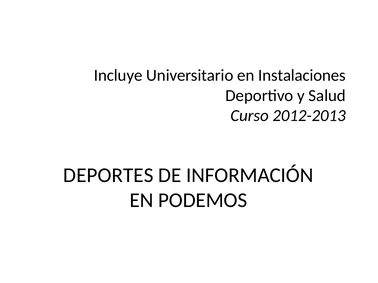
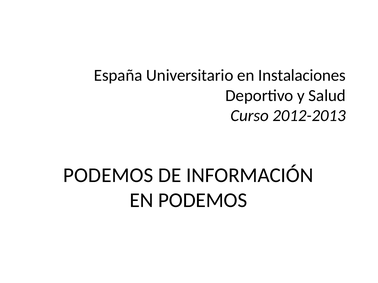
Incluye: Incluye -> España
DEPORTES at (108, 175): DEPORTES -> PODEMOS
